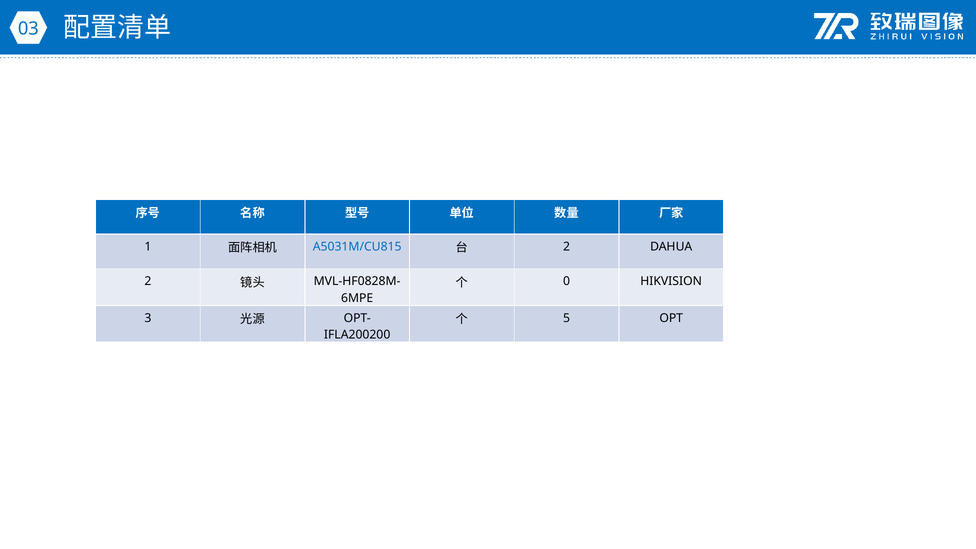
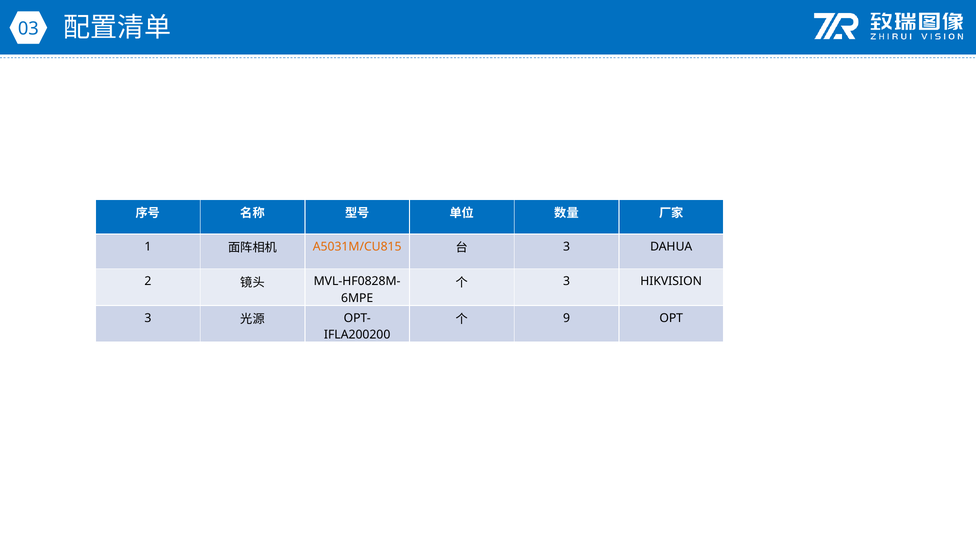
A5031M/CU815 colour: blue -> orange
2 at (567, 247): 2 -> 3
0 at (567, 281): 0 -> 3
5: 5 -> 9
